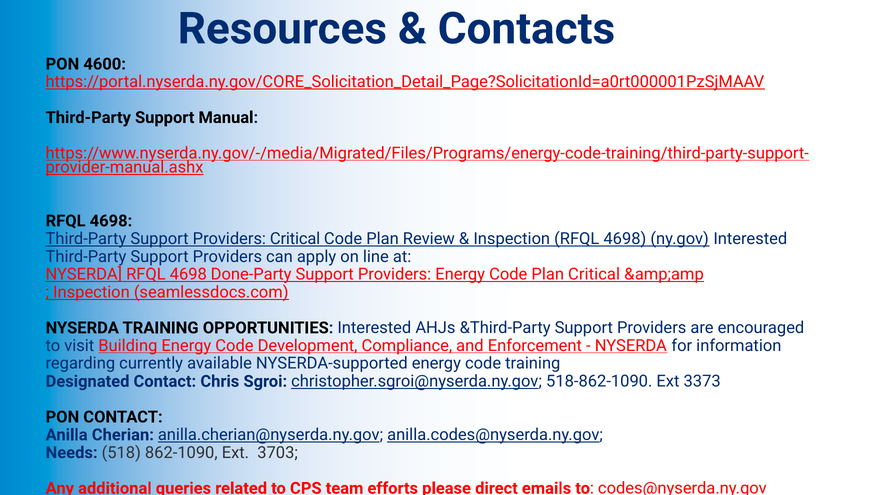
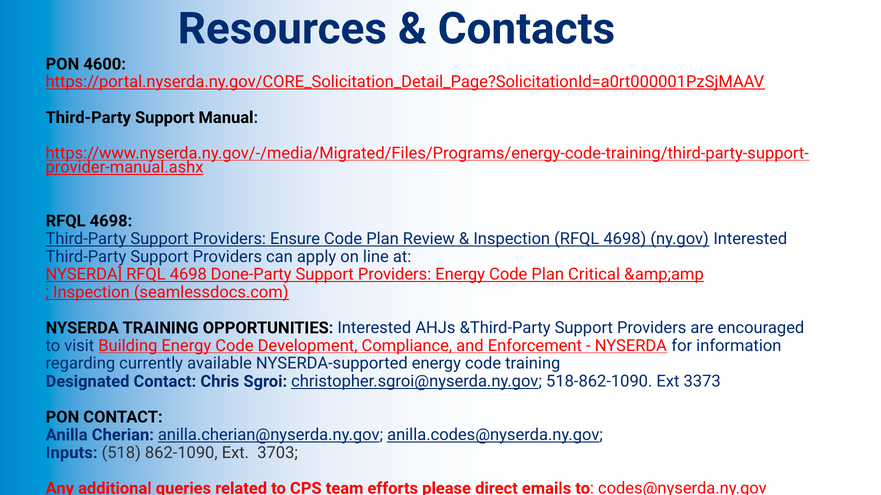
Providers Critical: Critical -> Ensure
Needs: Needs -> Inputs
